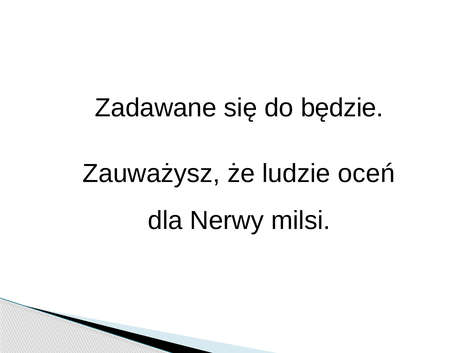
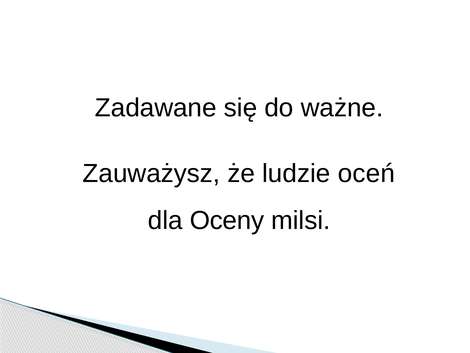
będzie: będzie -> ważne
Nerwy: Nerwy -> Oceny
